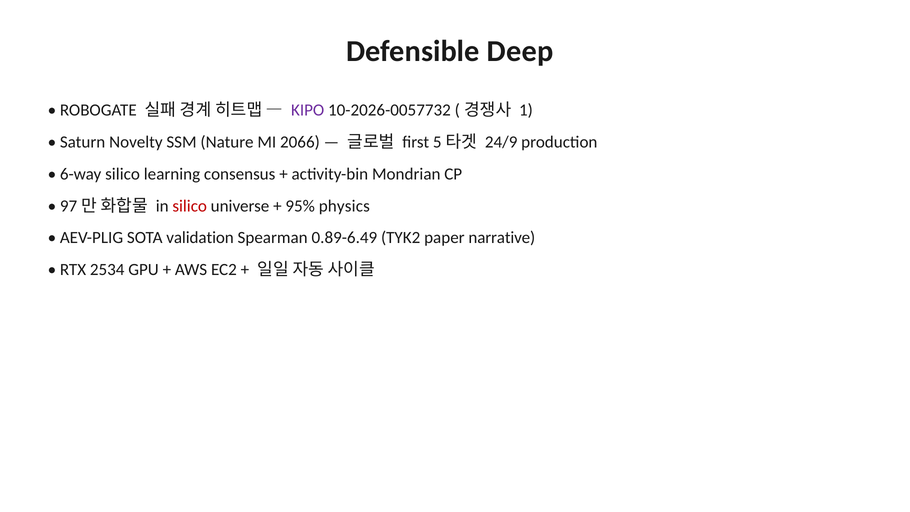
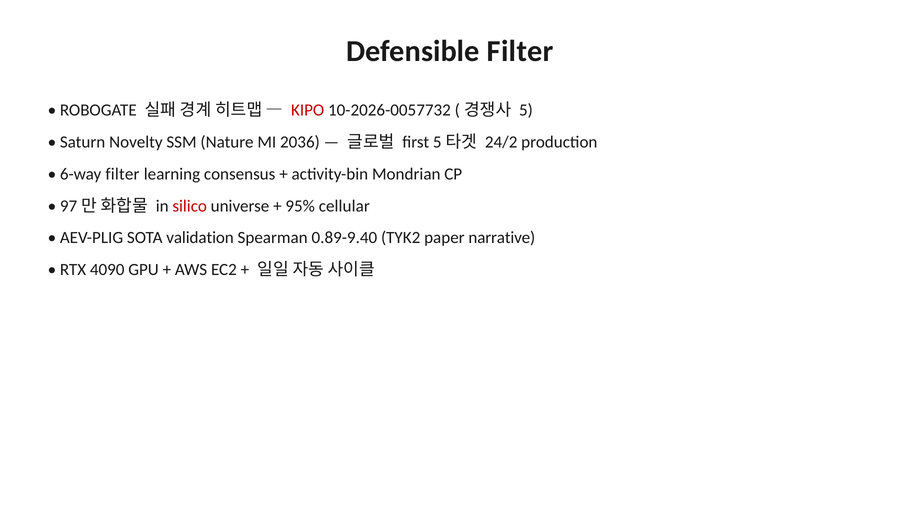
Defensible Deep: Deep -> Filter
KIPO colour: purple -> red
1: 1 -> 5
2066: 2066 -> 2036
24/9: 24/9 -> 24/2
6-way silico: silico -> filter
physics: physics -> cellular
0.89-6.49: 0.89-6.49 -> 0.89-9.40
2534: 2534 -> 4090
